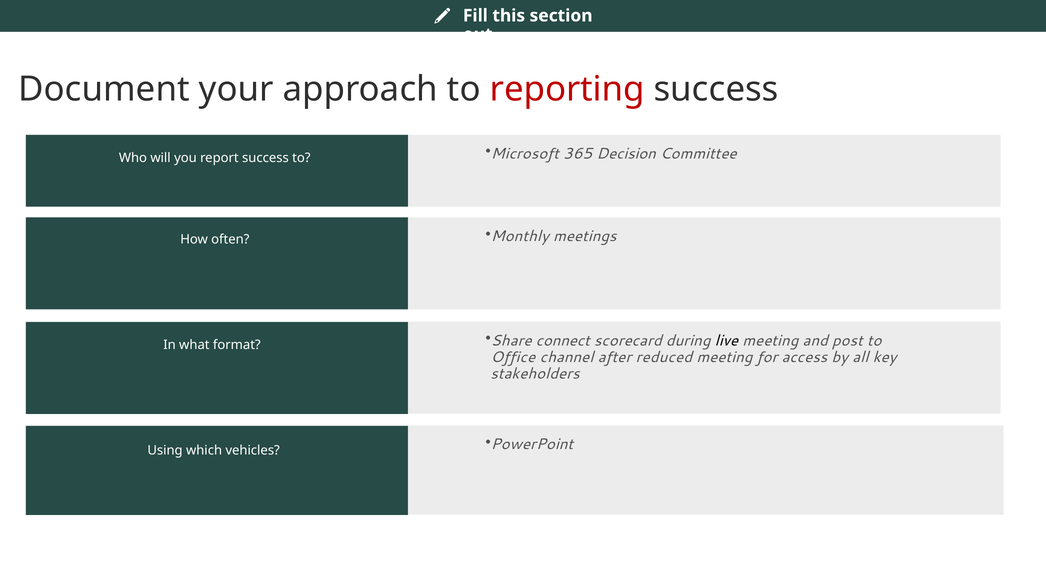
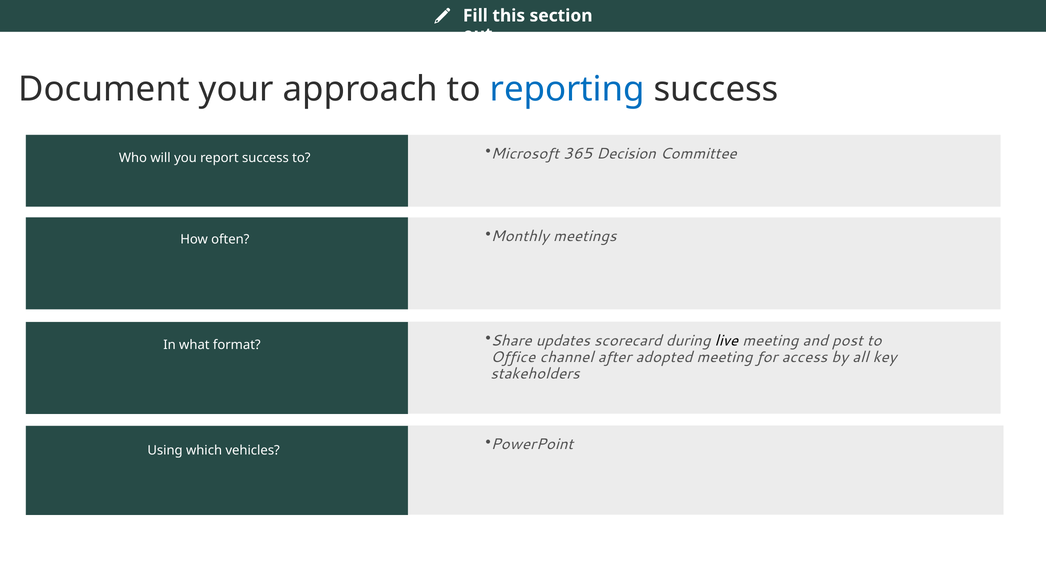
reporting colour: red -> blue
connect: connect -> updates
reduced: reduced -> adopted
